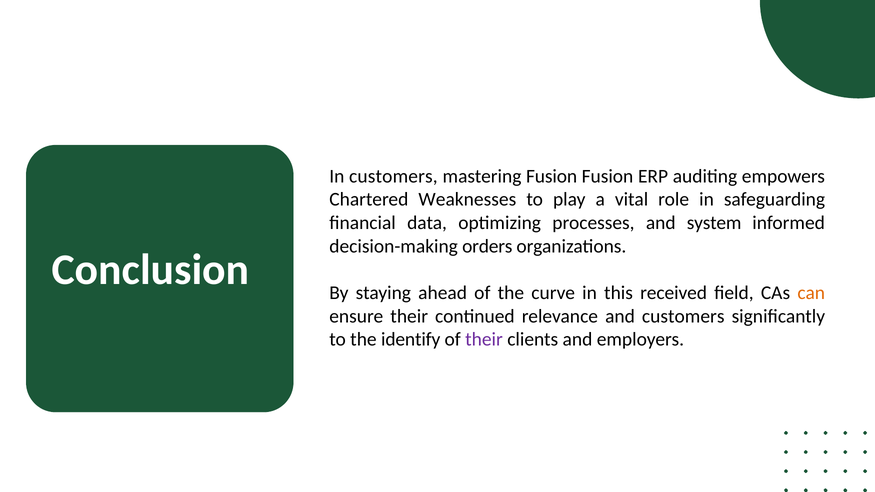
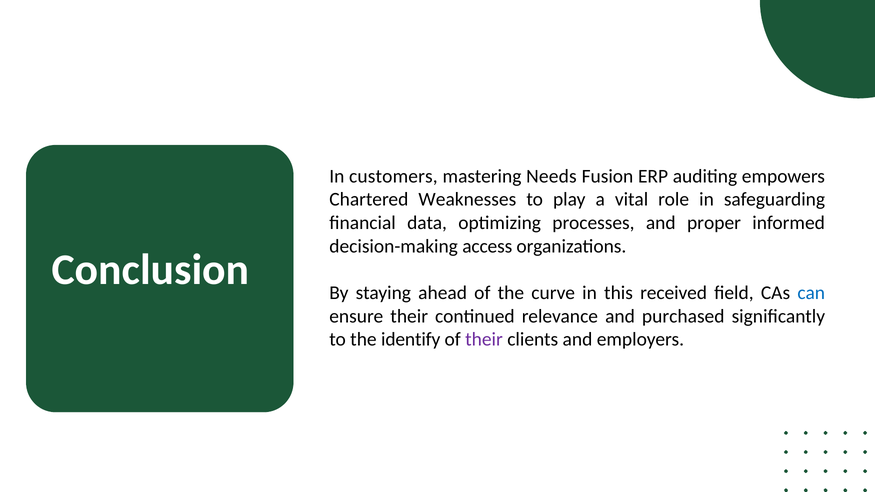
mastering Fusion: Fusion -> Needs
system: system -> proper
orders: orders -> access
can colour: orange -> blue
and customers: customers -> purchased
